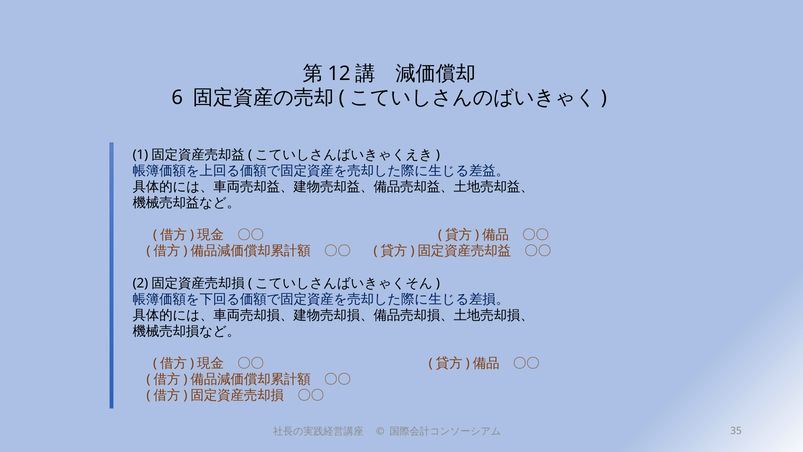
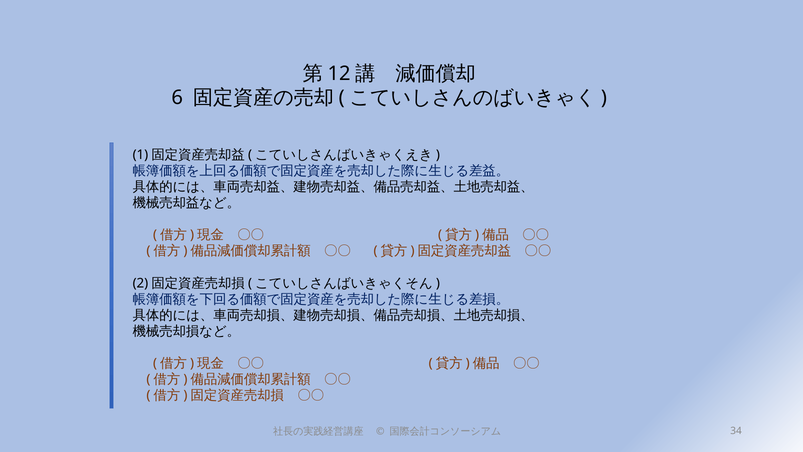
35: 35 -> 34
